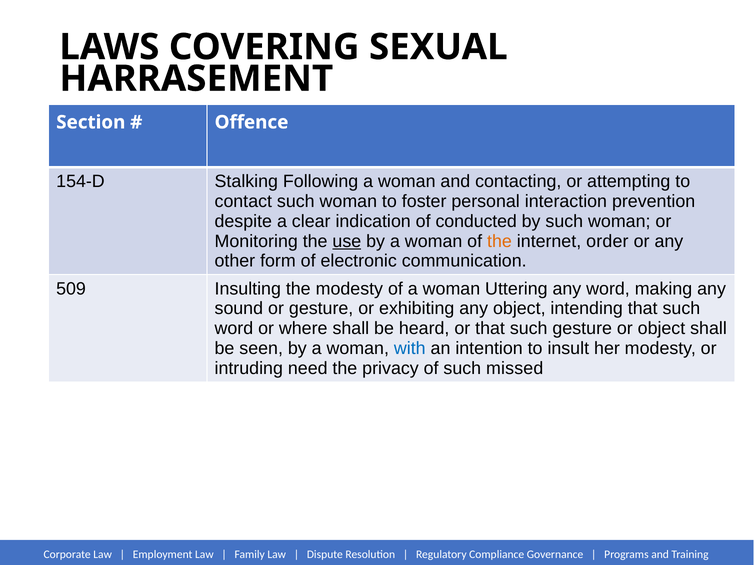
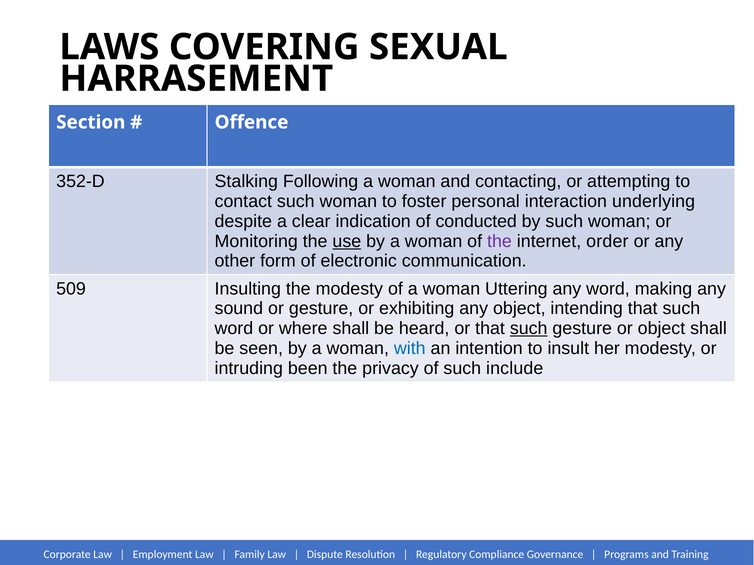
154-D: 154-D -> 352-D
prevention: prevention -> underlying
the at (499, 241) colour: orange -> purple
such at (529, 329) underline: none -> present
need: need -> been
missed: missed -> include
